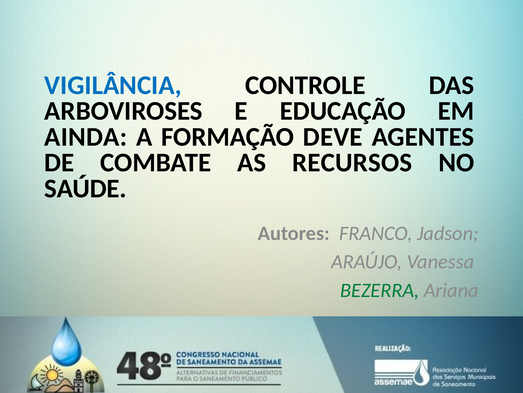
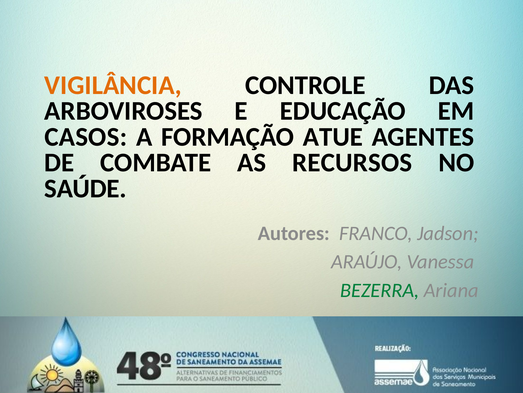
VIGILÂNCIA colour: blue -> orange
AINDA: AINDA -> CASOS
DEVE: DEVE -> ATUE
